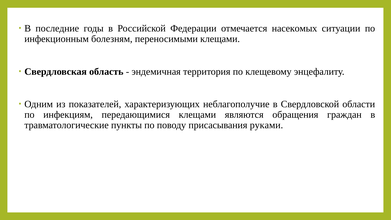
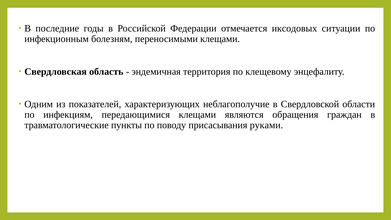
насекомых: насекомых -> иксодовых
